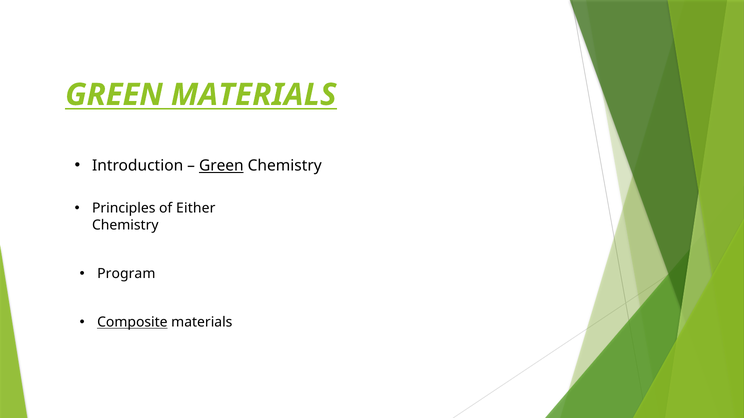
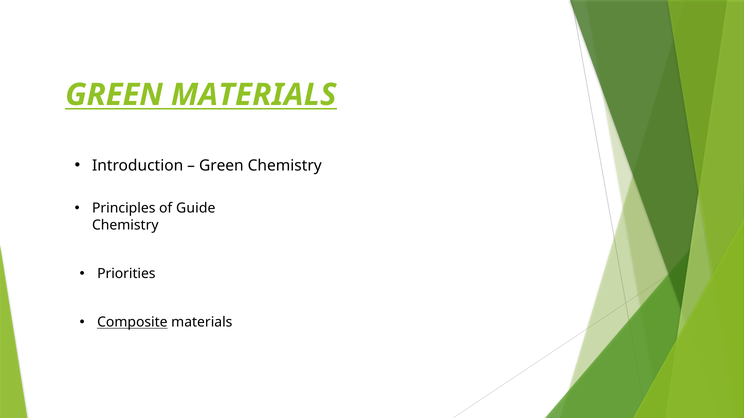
Green at (221, 166) underline: present -> none
Either: Either -> Guide
Program: Program -> Priorities
